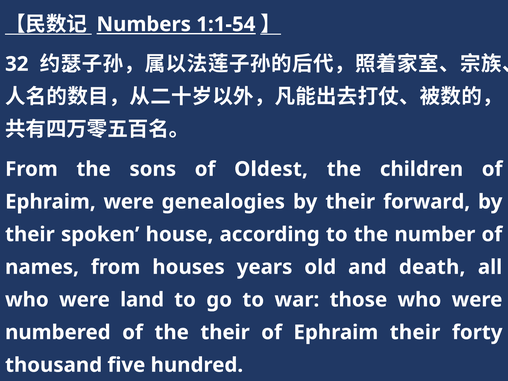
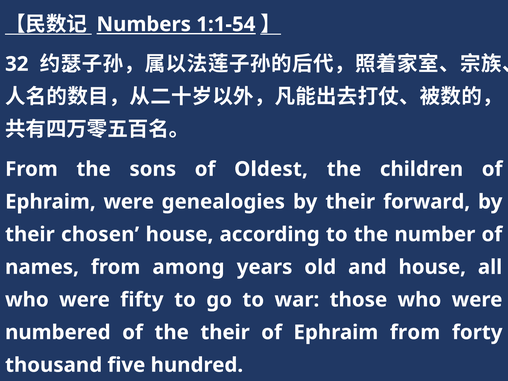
spoken: spoken -> chosen
houses: houses -> among
and death: death -> house
land: land -> fifty
Ephraim their: their -> from
